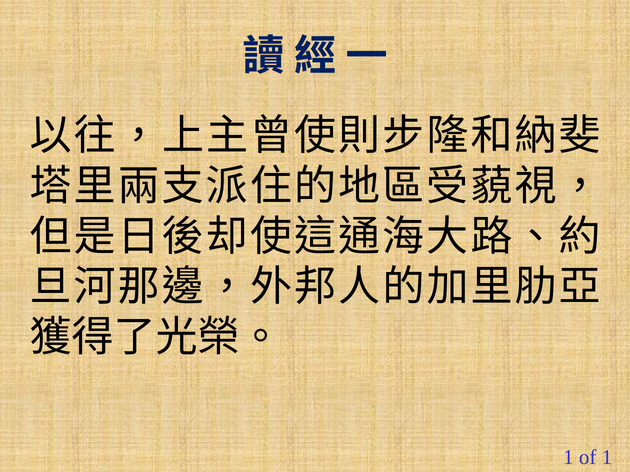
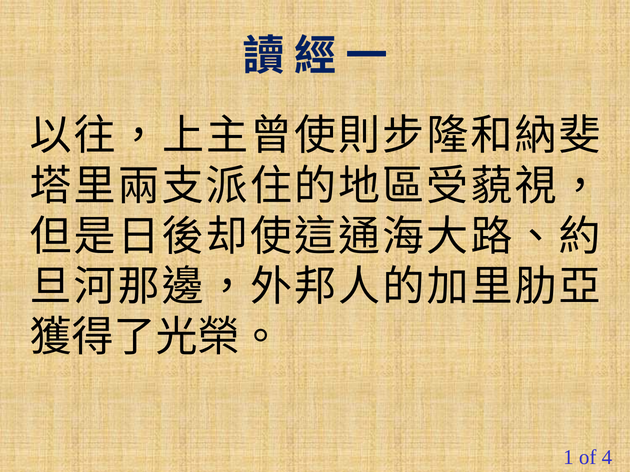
of 1: 1 -> 4
